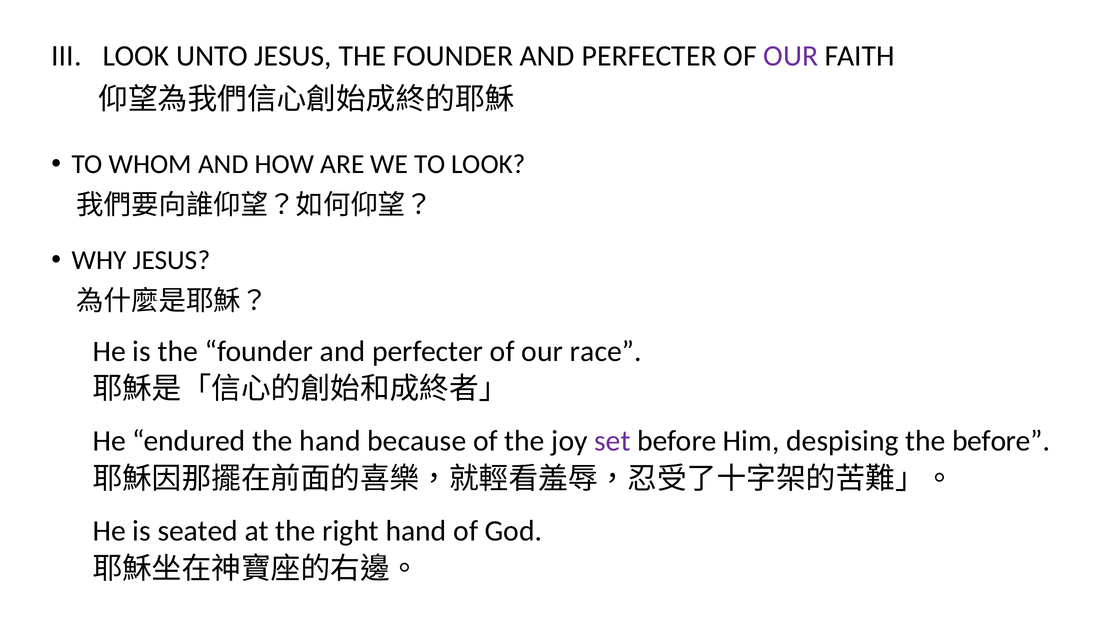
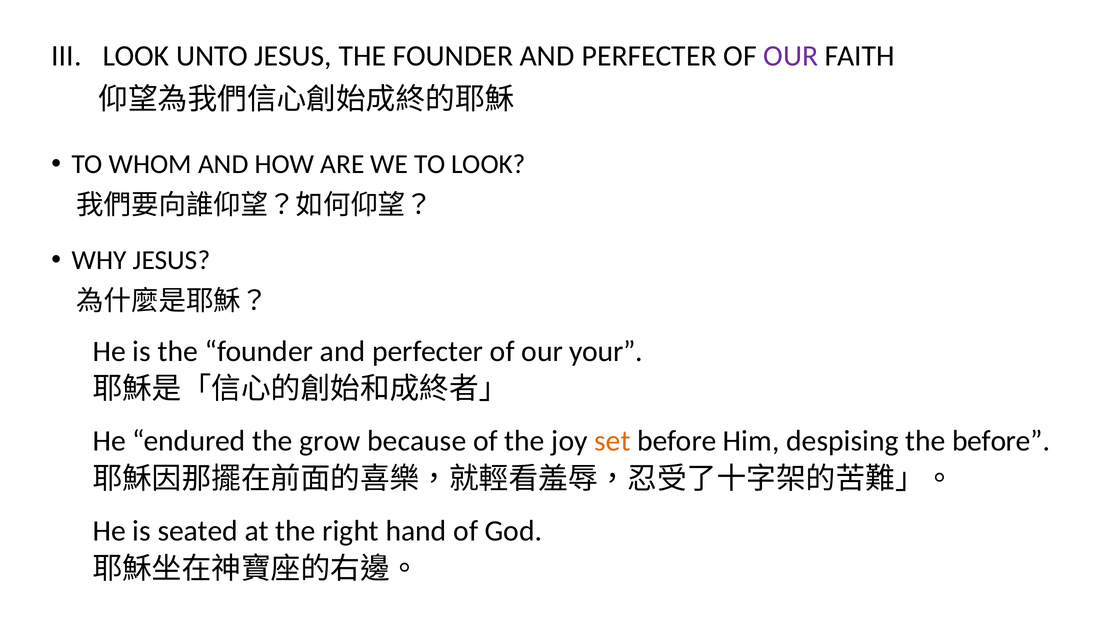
race: race -> your
the hand: hand -> grow
set colour: purple -> orange
